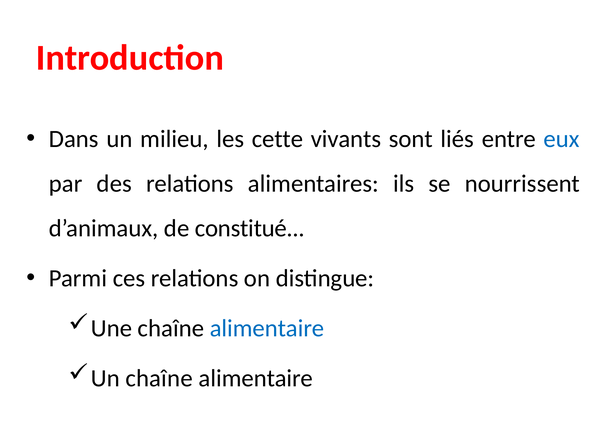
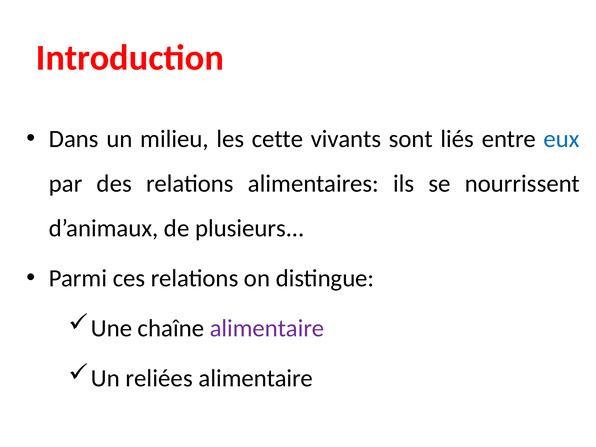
constitué: constitué -> plusieurs
alimentaire at (267, 328) colour: blue -> purple
Un chaîne: chaîne -> reliées
